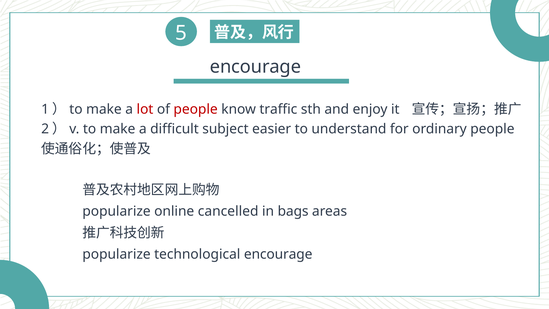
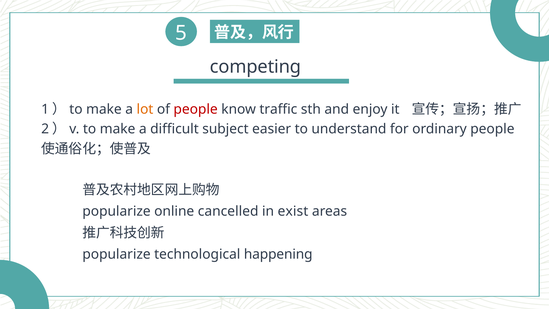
encourage at (256, 67): encourage -> competing
lot colour: red -> orange
bags: bags -> exist
technological encourage: encourage -> happening
